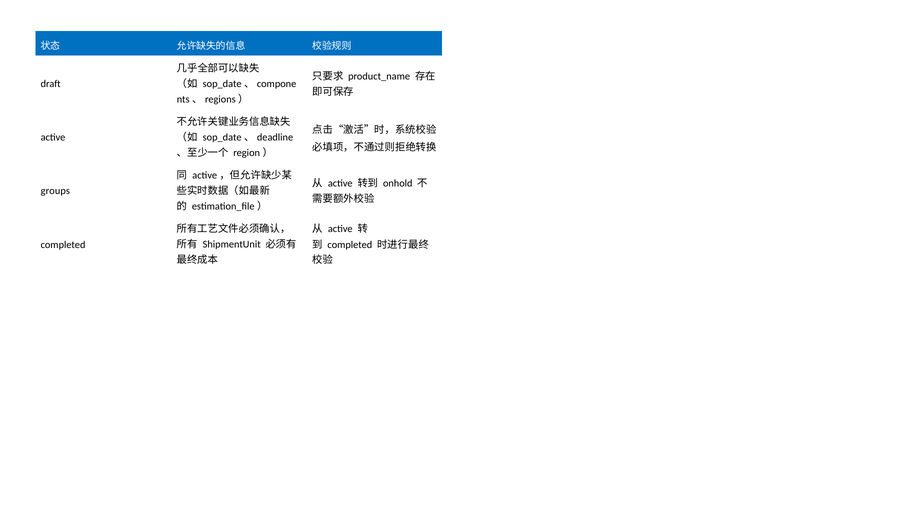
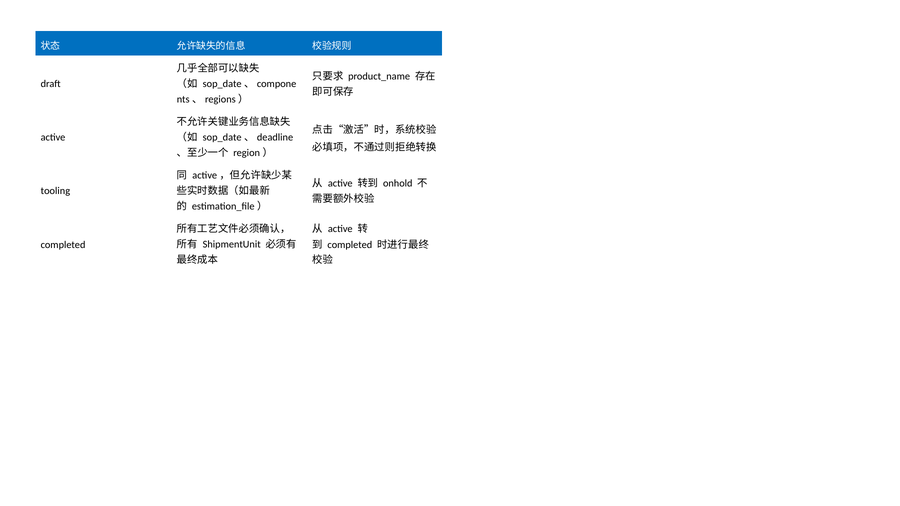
groups: groups -> tooling
